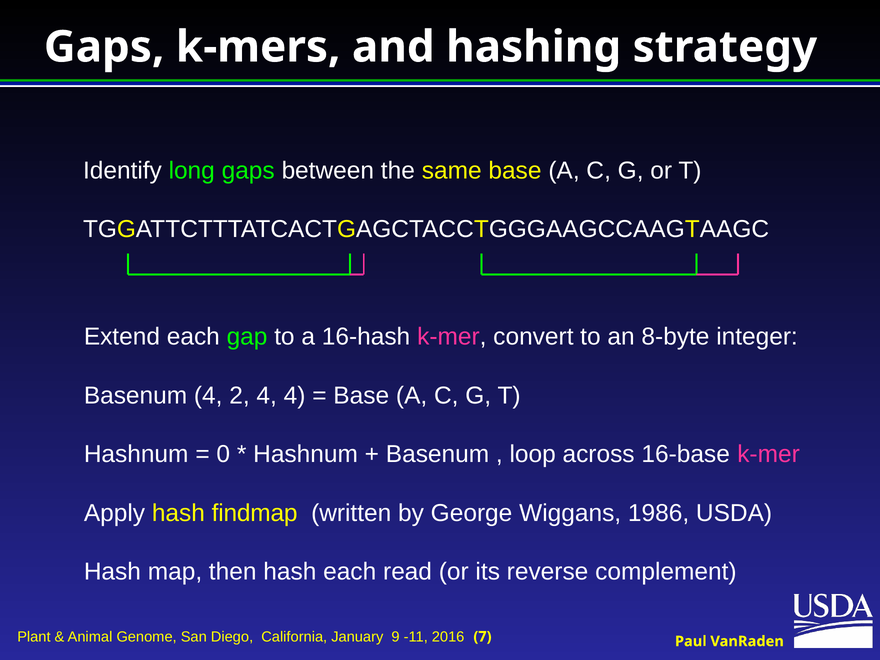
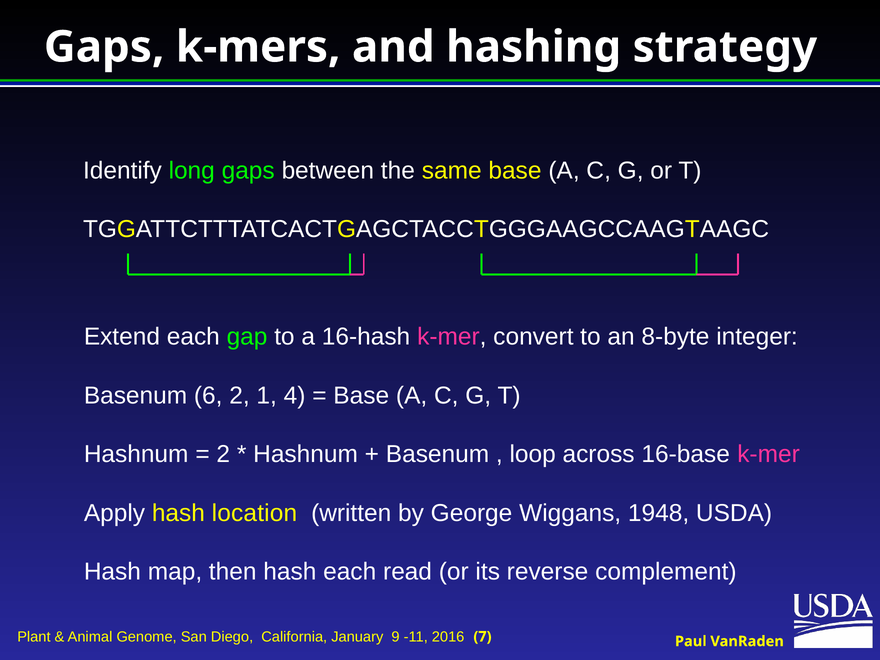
Basenum 4: 4 -> 6
2 4: 4 -> 1
0 at (223, 454): 0 -> 2
findmap: findmap -> location
1986: 1986 -> 1948
